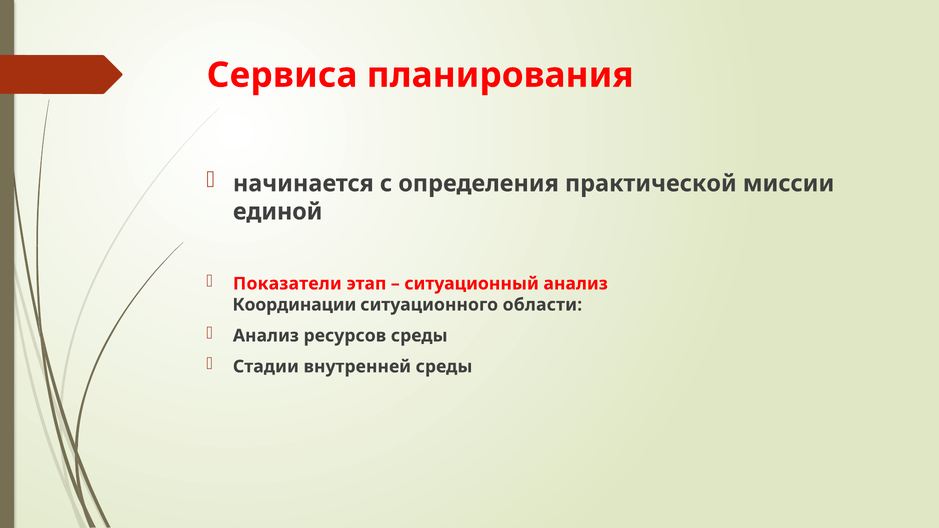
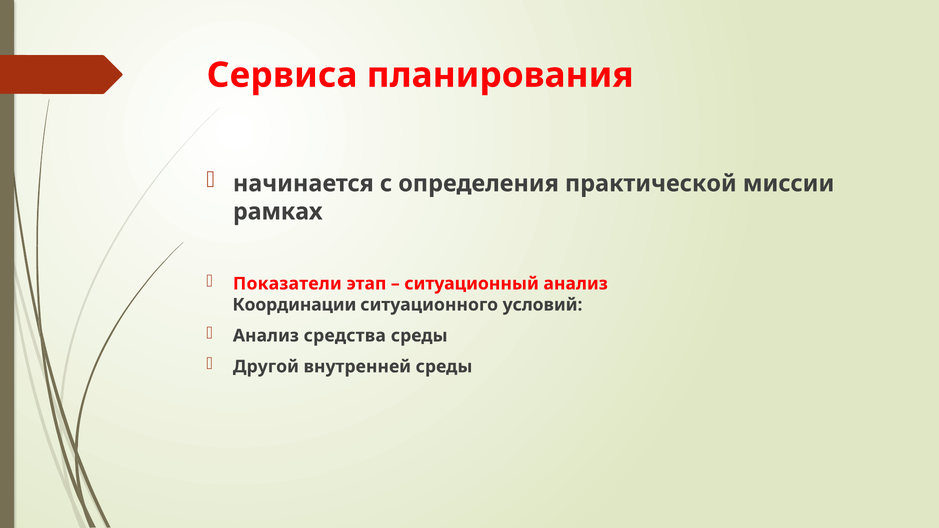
единой: единой -> рамках
области: области -> условий
ресурсов: ресурсов -> средства
Стадии: Стадии -> Другой
